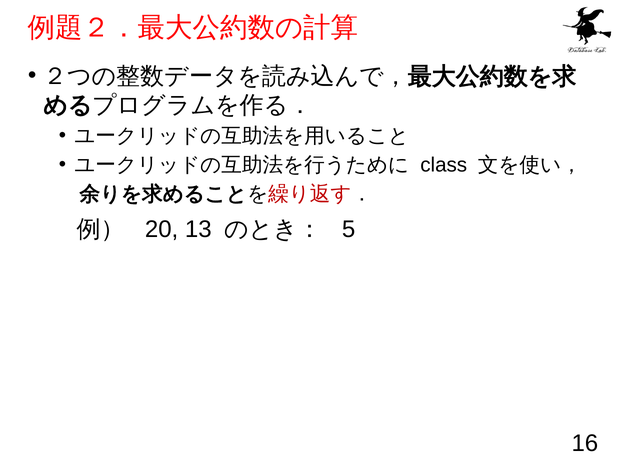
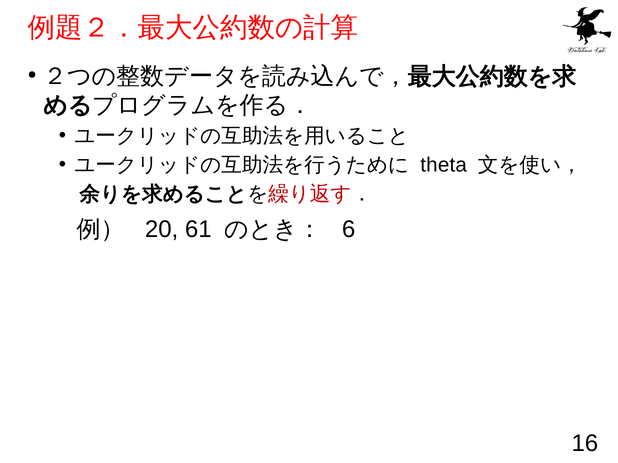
class: class -> theta
13: 13 -> 61
5: 5 -> 6
